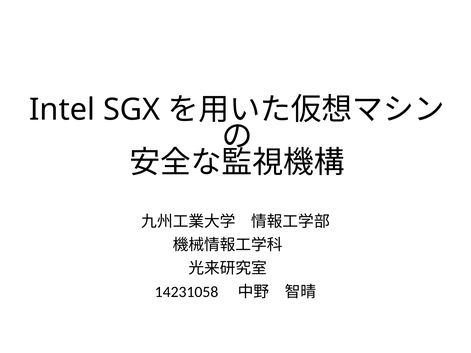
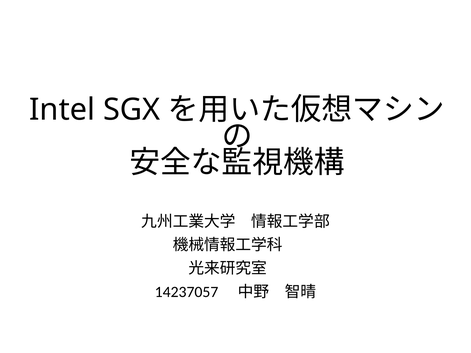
14231058: 14231058 -> 14237057
